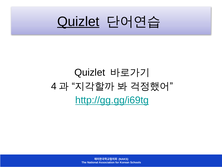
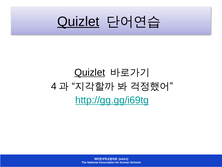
Quizlet at (90, 72) underline: none -> present
